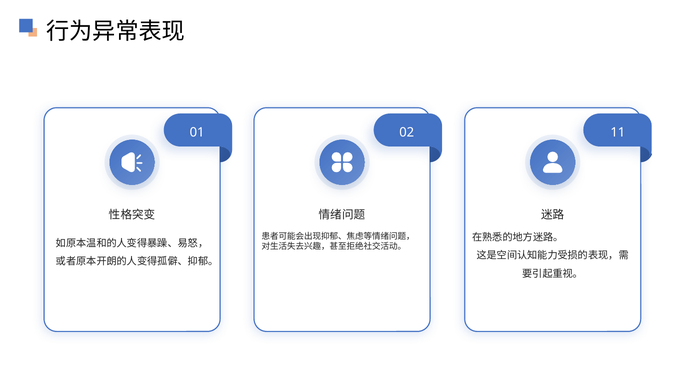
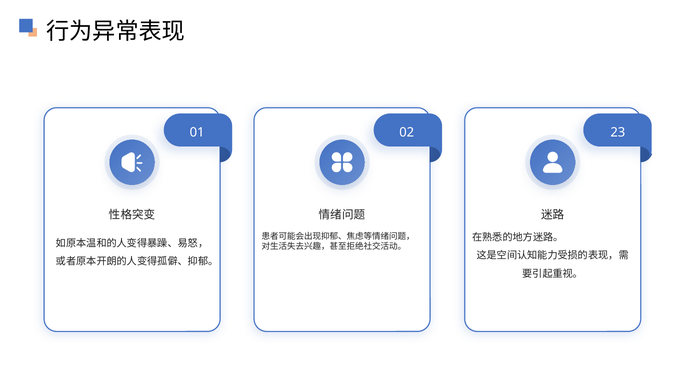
11: 11 -> 23
